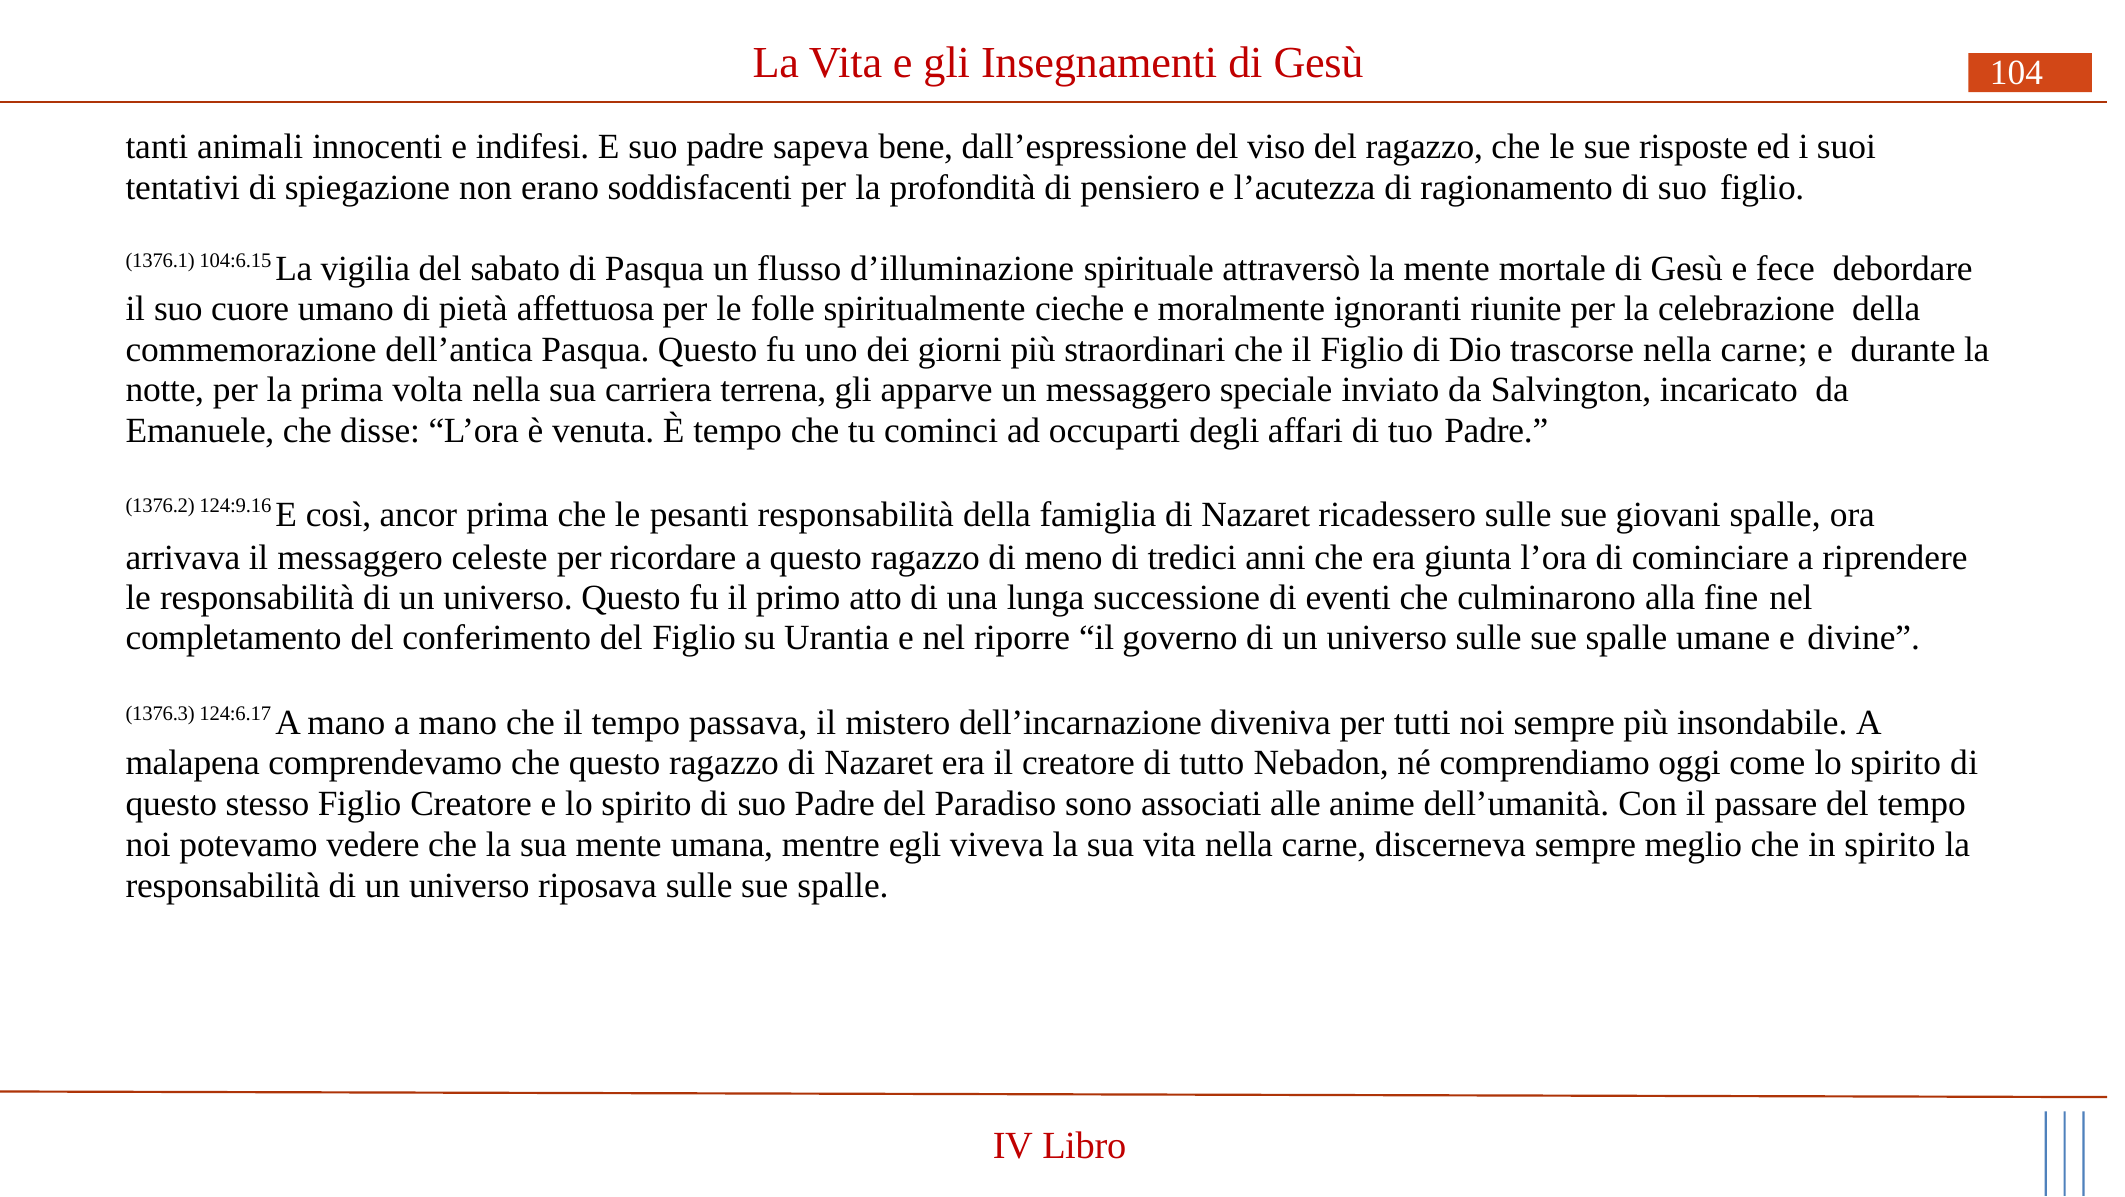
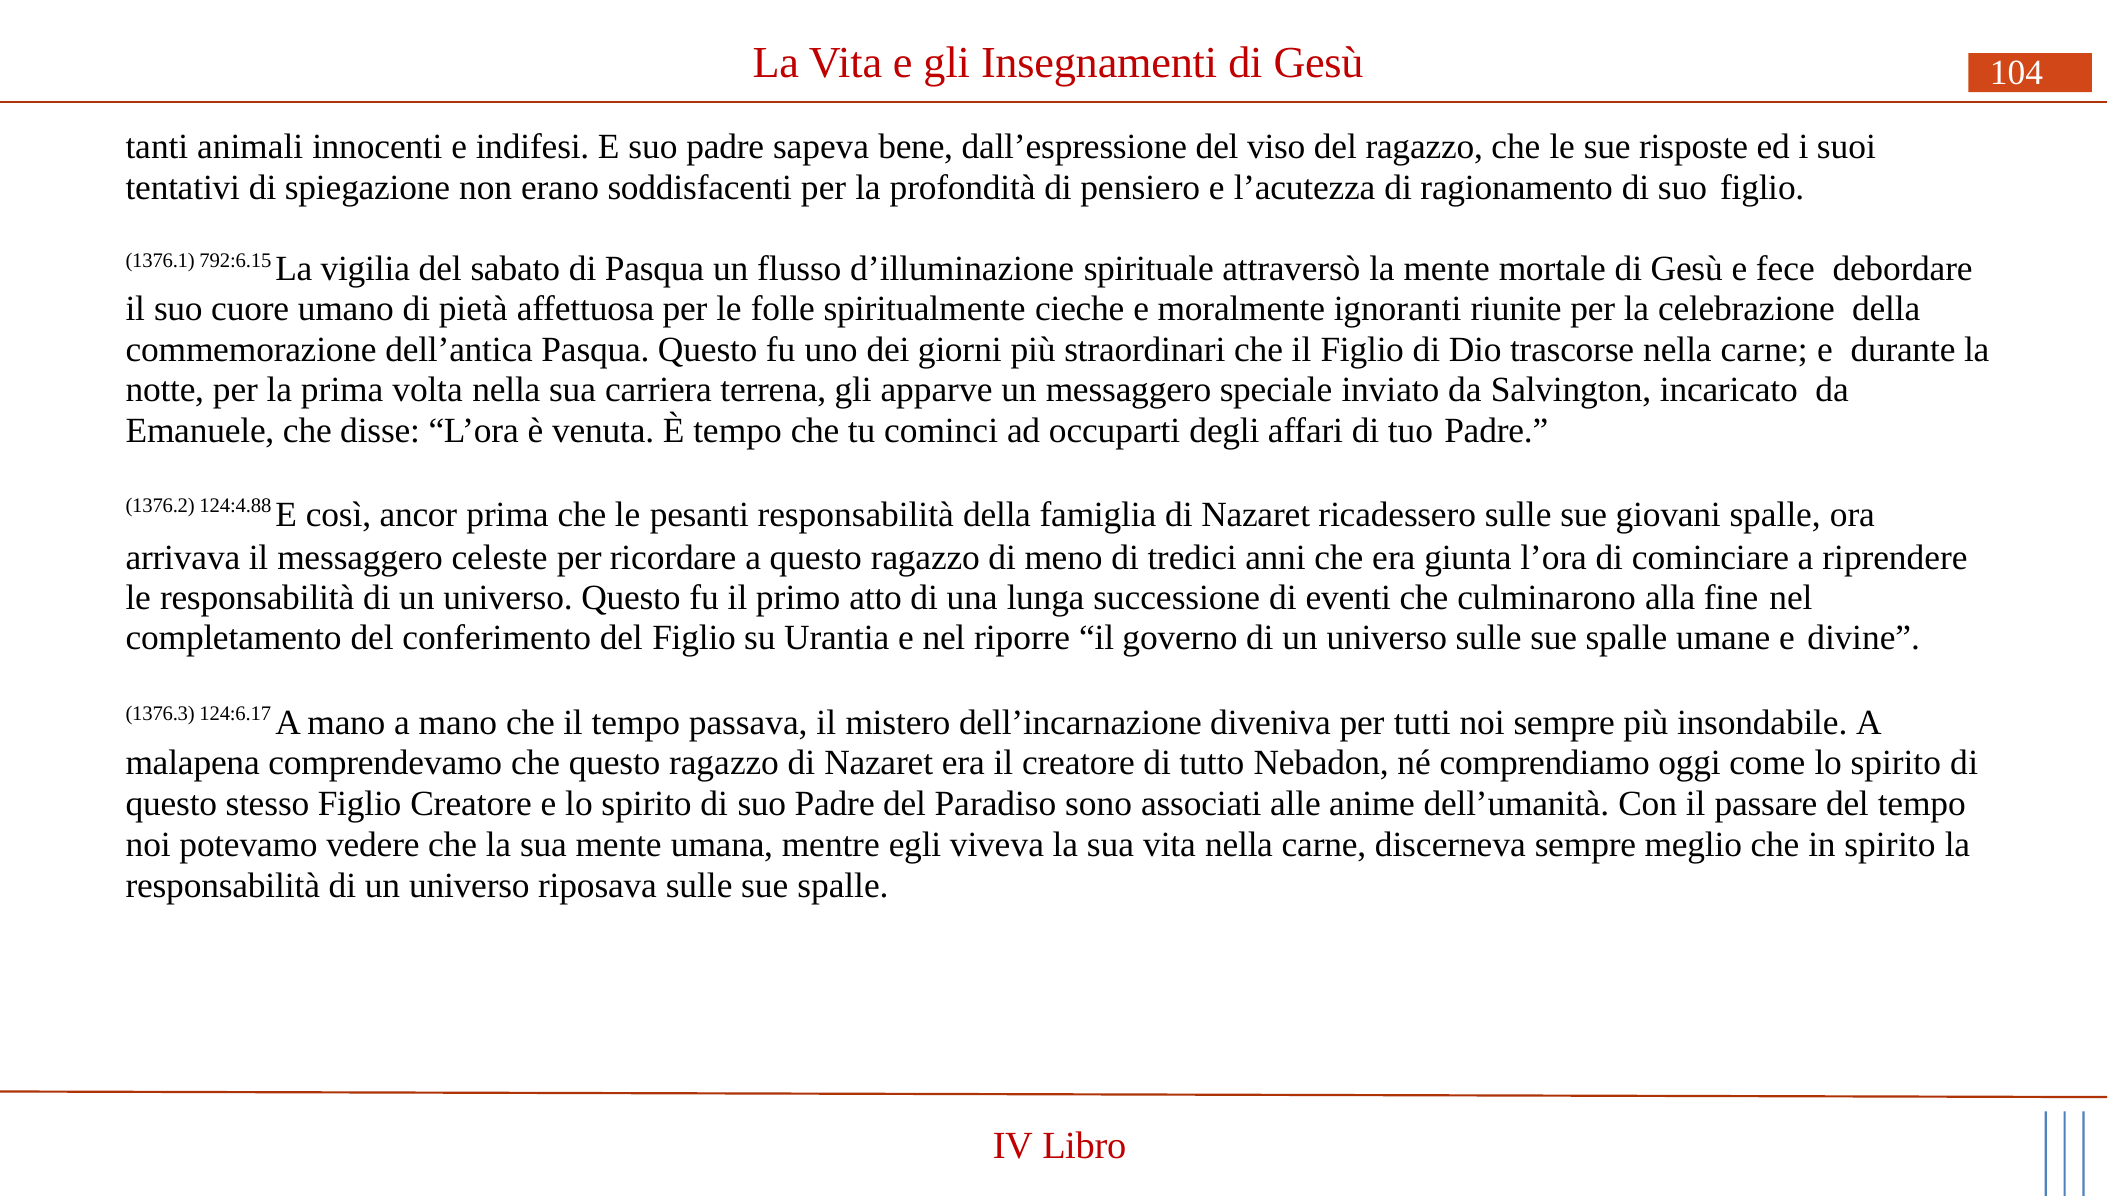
104:6.15: 104:6.15 -> 792:6.15
124:9.16: 124:9.16 -> 124:4.88
